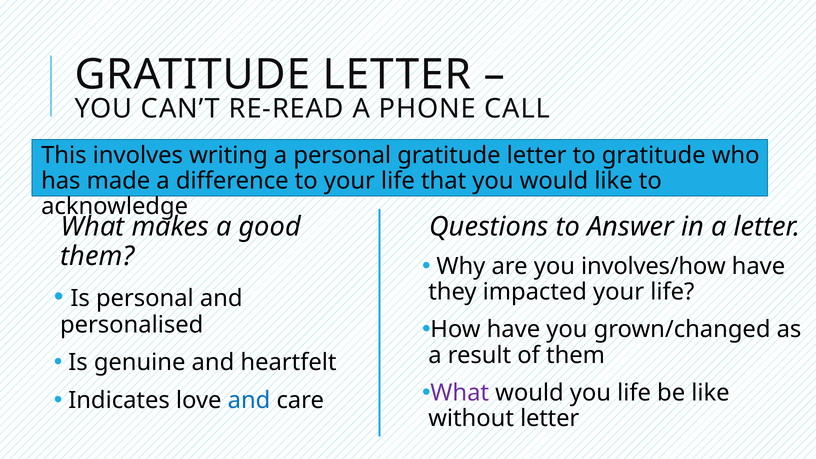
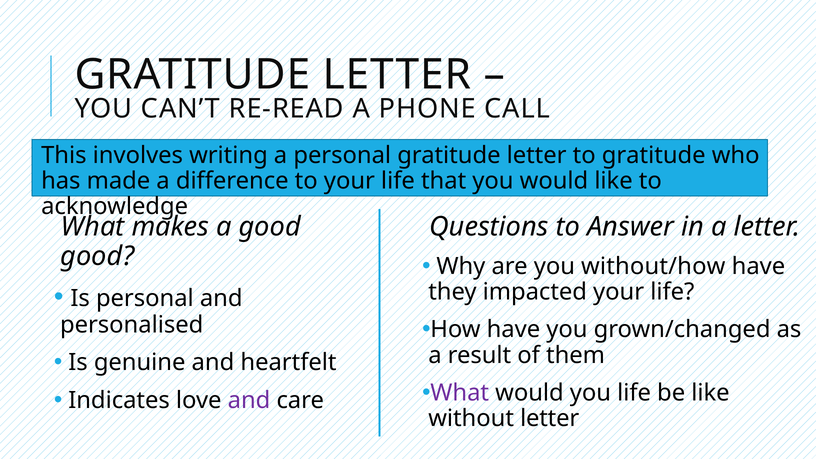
them at (97, 256): them -> good
involves/how: involves/how -> without/how
and at (249, 400) colour: blue -> purple
